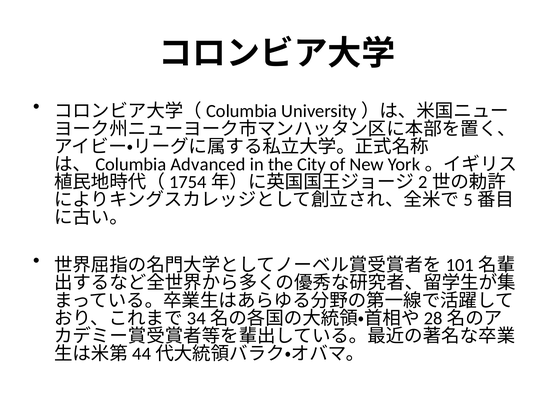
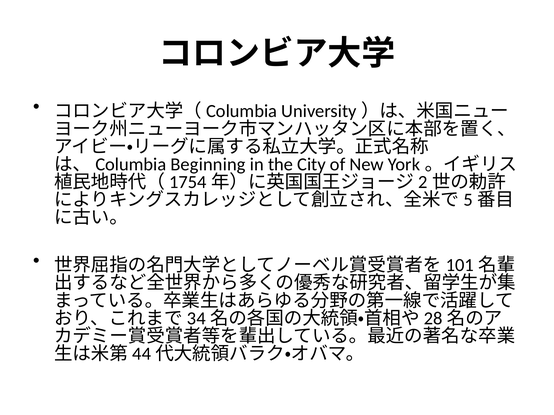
Advanced: Advanced -> Beginning
